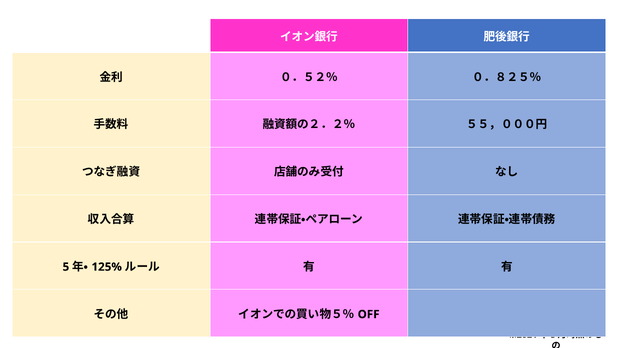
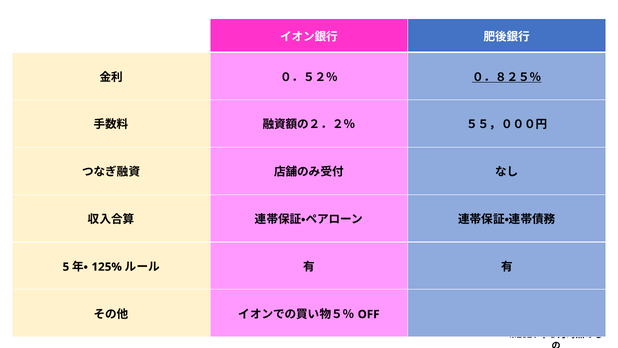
０．８２５％ underline: none -> present
